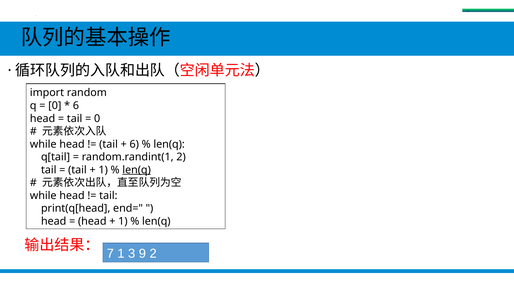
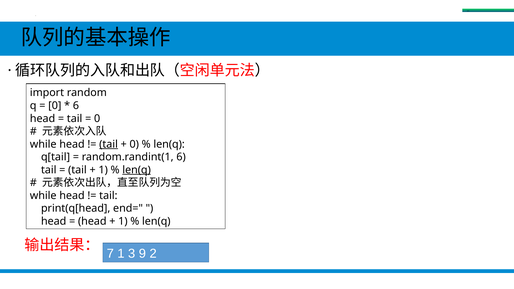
tail at (109, 144) underline: none -> present
6 at (134, 144): 6 -> 0
random.randint(1 2: 2 -> 6
